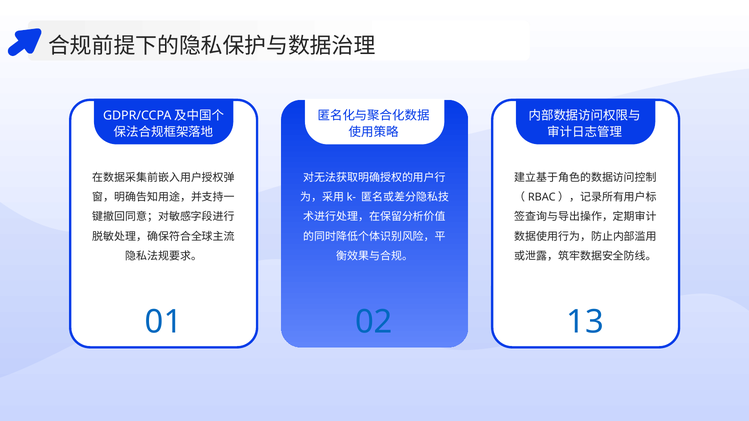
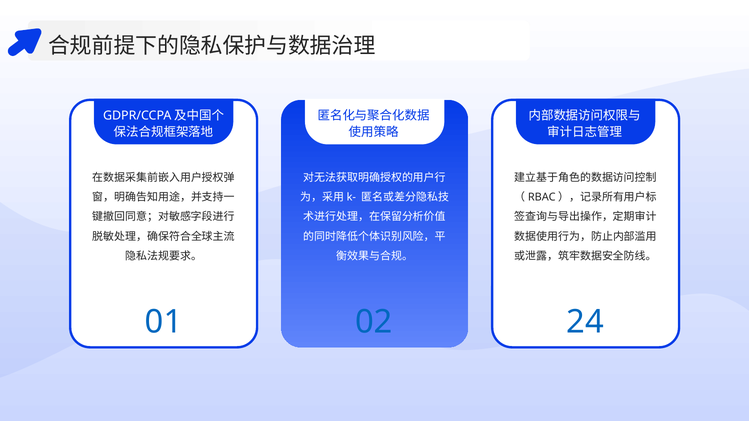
13: 13 -> 24
